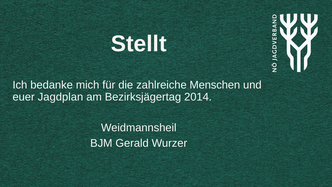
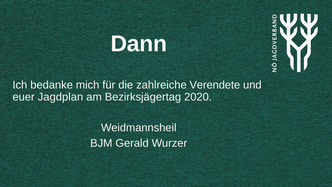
Stellt: Stellt -> Dann
Menschen: Menschen -> Verendete
2014: 2014 -> 2020
